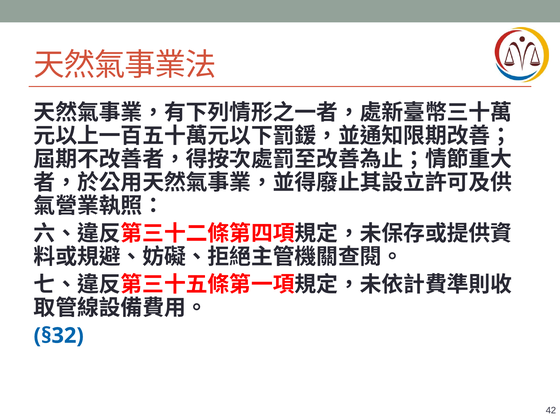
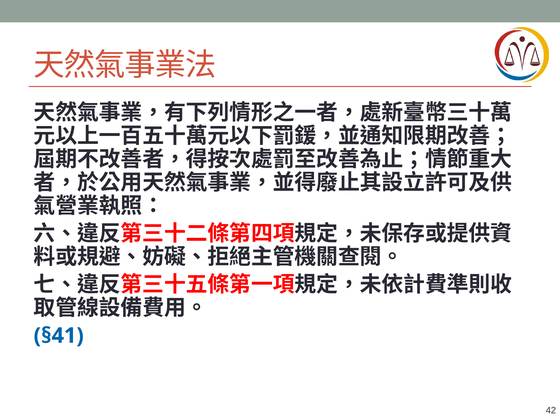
§32: §32 -> §41
